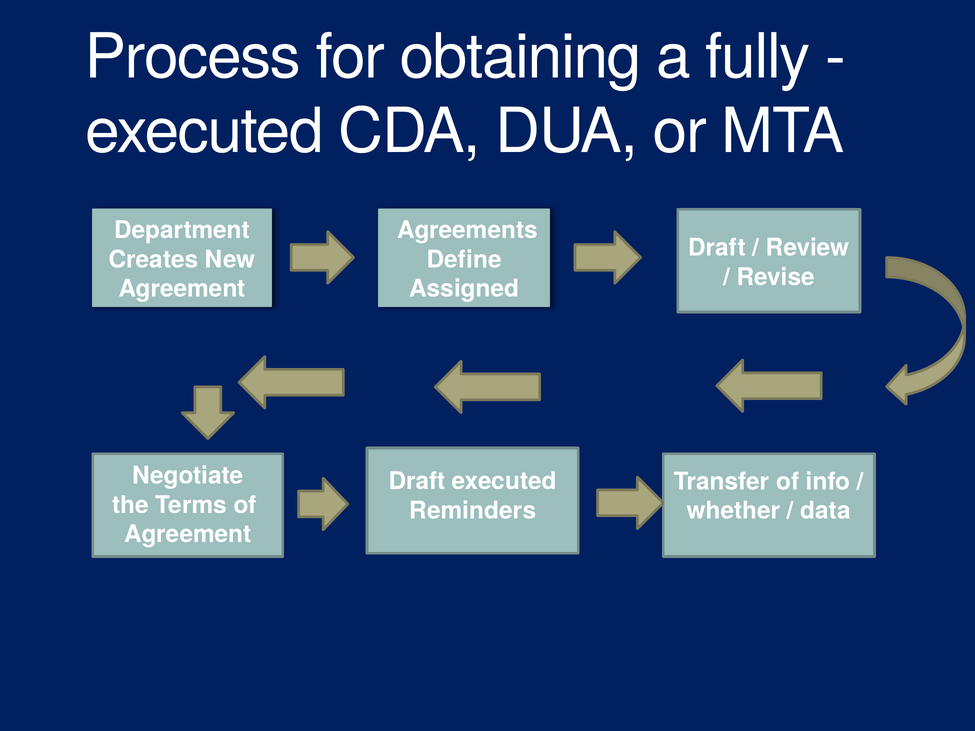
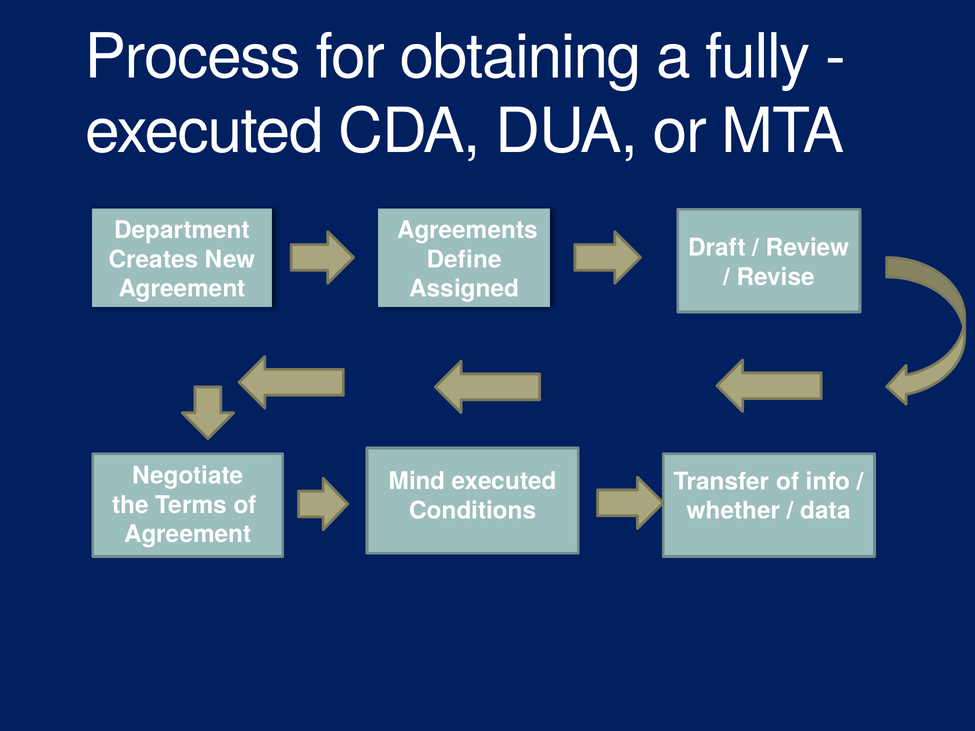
Draft at (417, 482): Draft -> Mind
Reminders: Reminders -> Conditions
